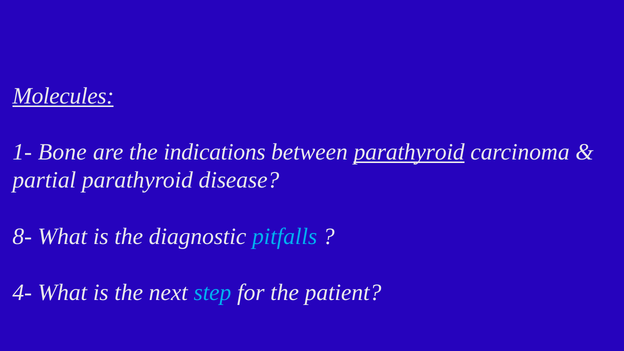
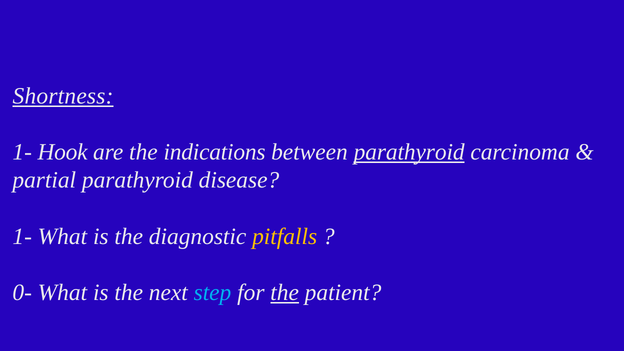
Molecules: Molecules -> Shortness
Bone: Bone -> Hook
8- at (22, 236): 8- -> 1-
pitfalls colour: light blue -> yellow
4-: 4- -> 0-
the at (285, 293) underline: none -> present
